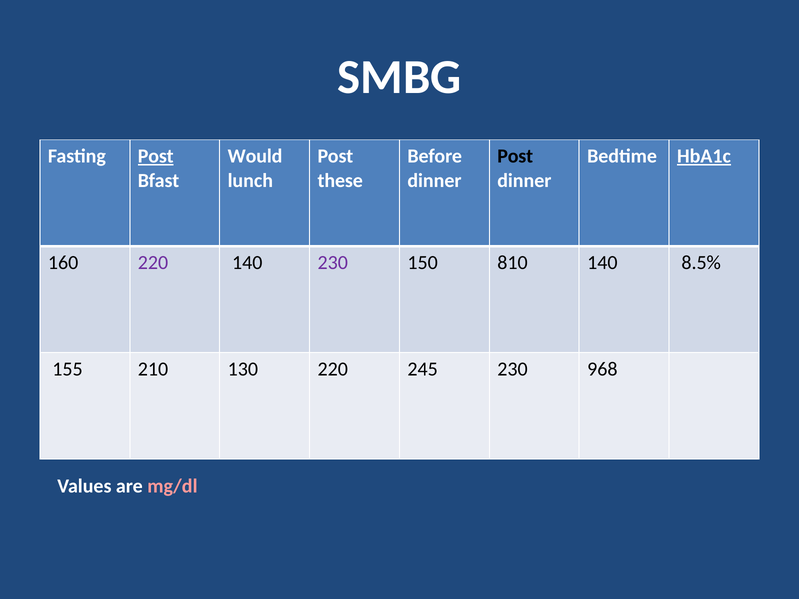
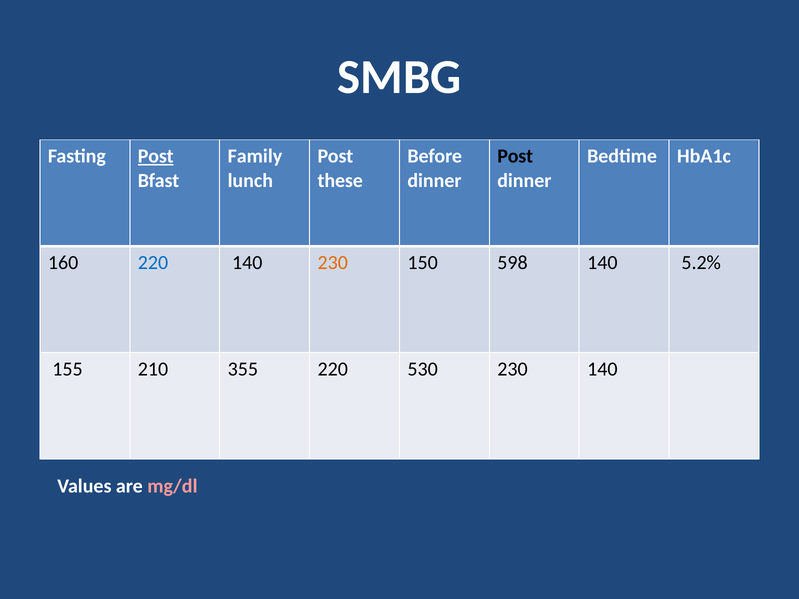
Would: Would -> Family
HbA1c underline: present -> none
220 at (153, 263) colour: purple -> blue
230 at (333, 263) colour: purple -> orange
810: 810 -> 598
8.5%: 8.5% -> 5.2%
130: 130 -> 355
245: 245 -> 530
230 968: 968 -> 140
